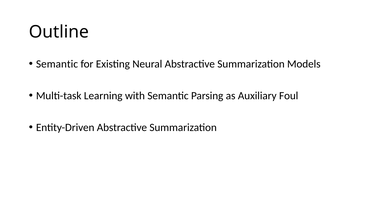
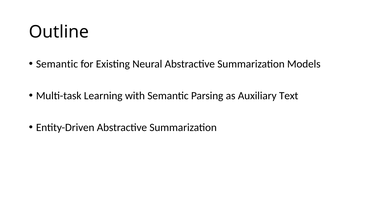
Foul: Foul -> Text
